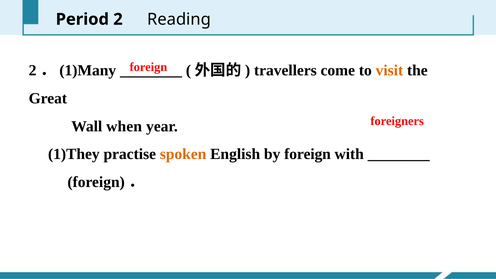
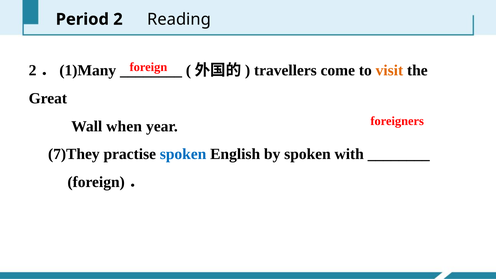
1)They: 1)They -> 7)They
spoken at (183, 154) colour: orange -> blue
by foreign: foreign -> spoken
